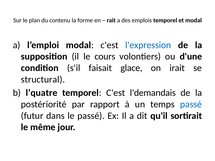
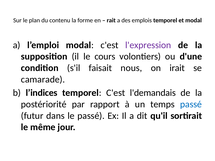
l'expression colour: blue -> purple
glace: glace -> nous
structural: structural -> camarade
l’quatre: l’quatre -> l’indices
